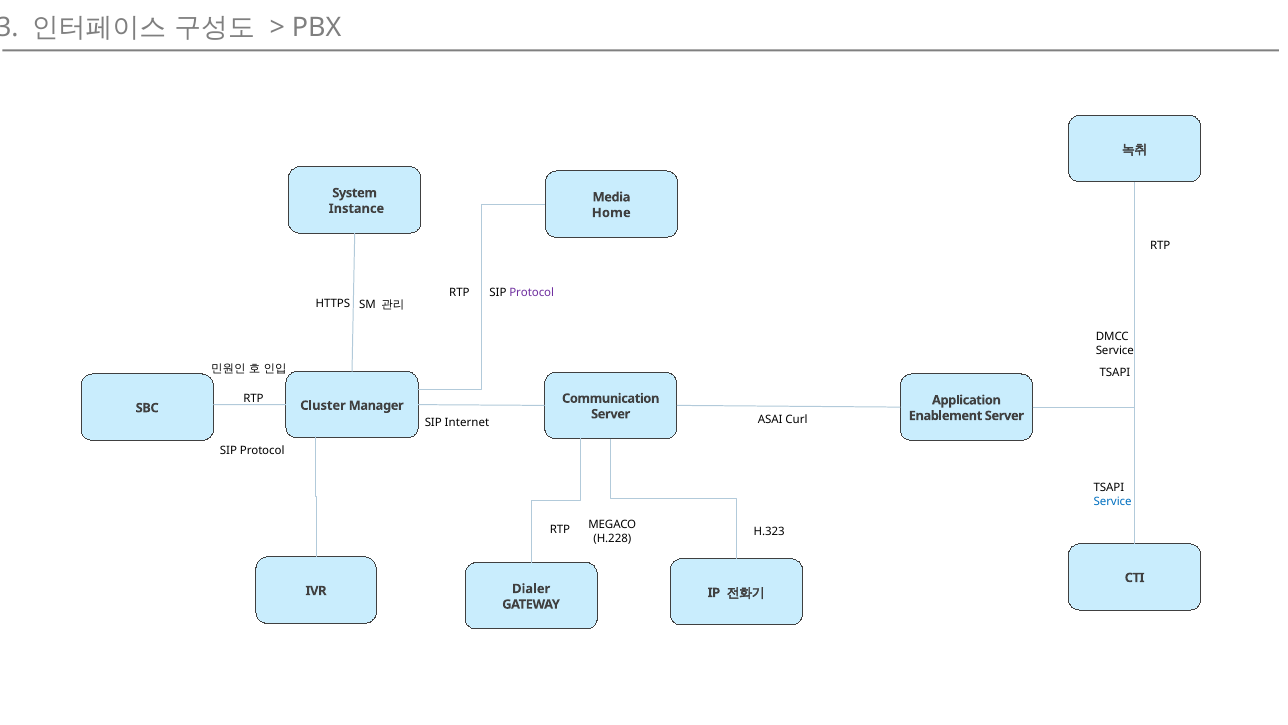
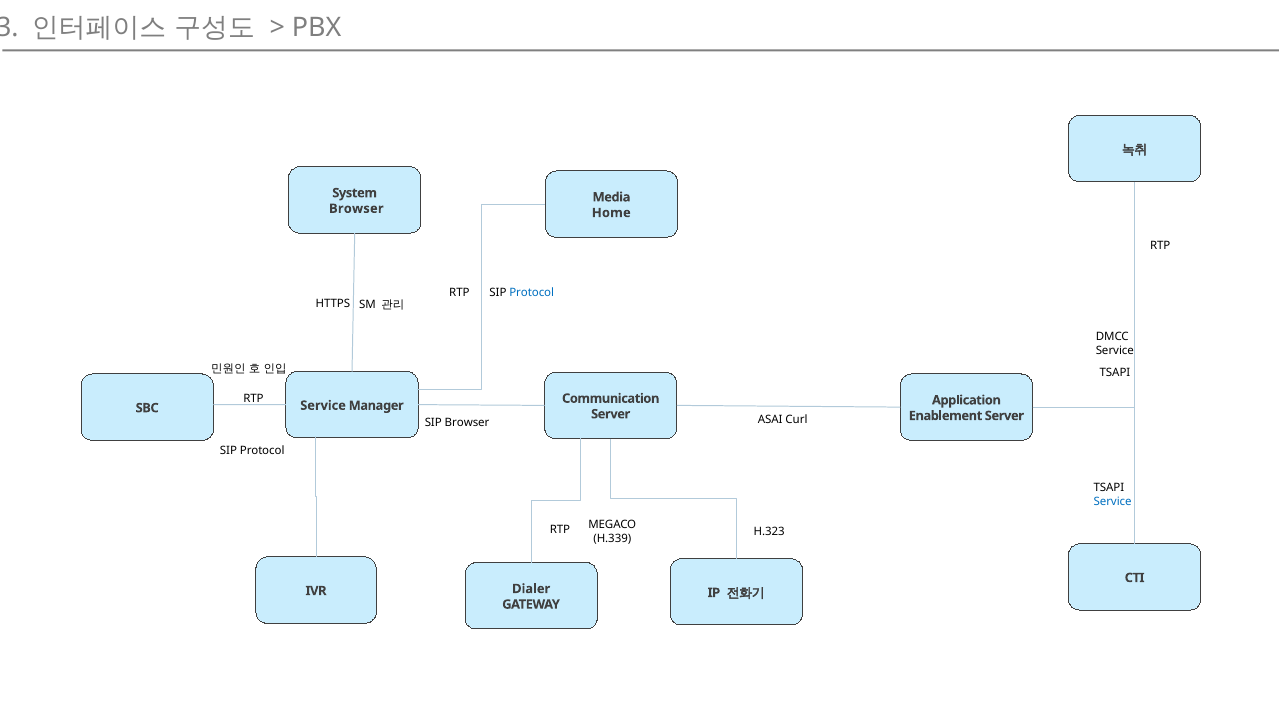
Instance at (356, 208): Instance -> Browser
Protocol at (532, 293) colour: purple -> blue
SBC Cluster: Cluster -> Service
SIP Internet: Internet -> Browser
H.228: H.228 -> H.339
